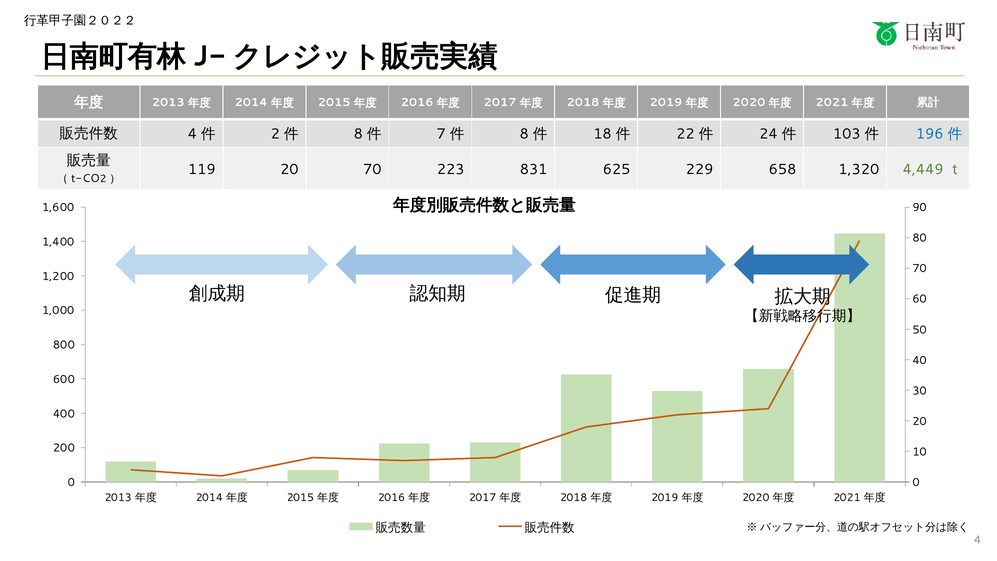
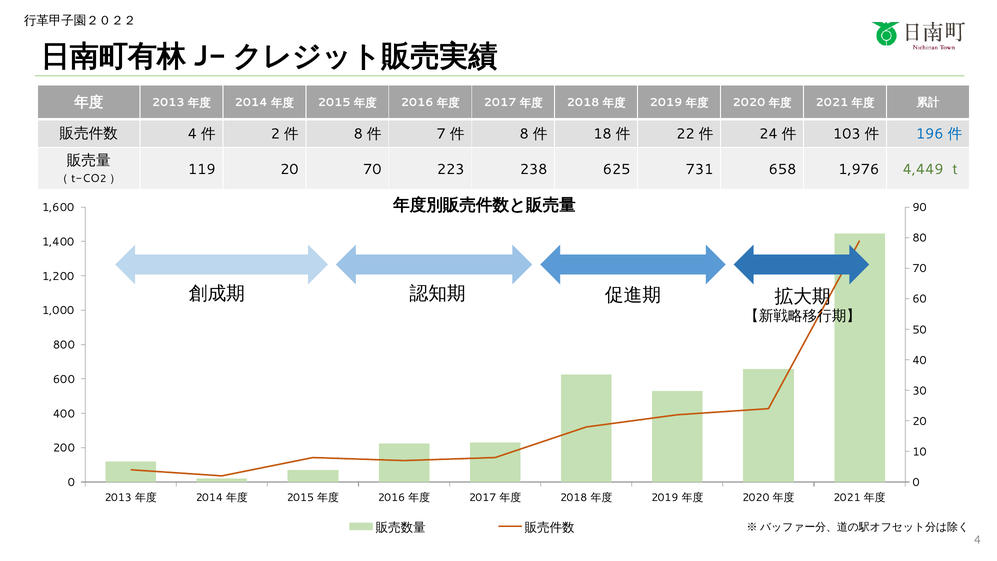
831: 831 -> 238
229: 229 -> 731
1,320: 1,320 -> 1,976
